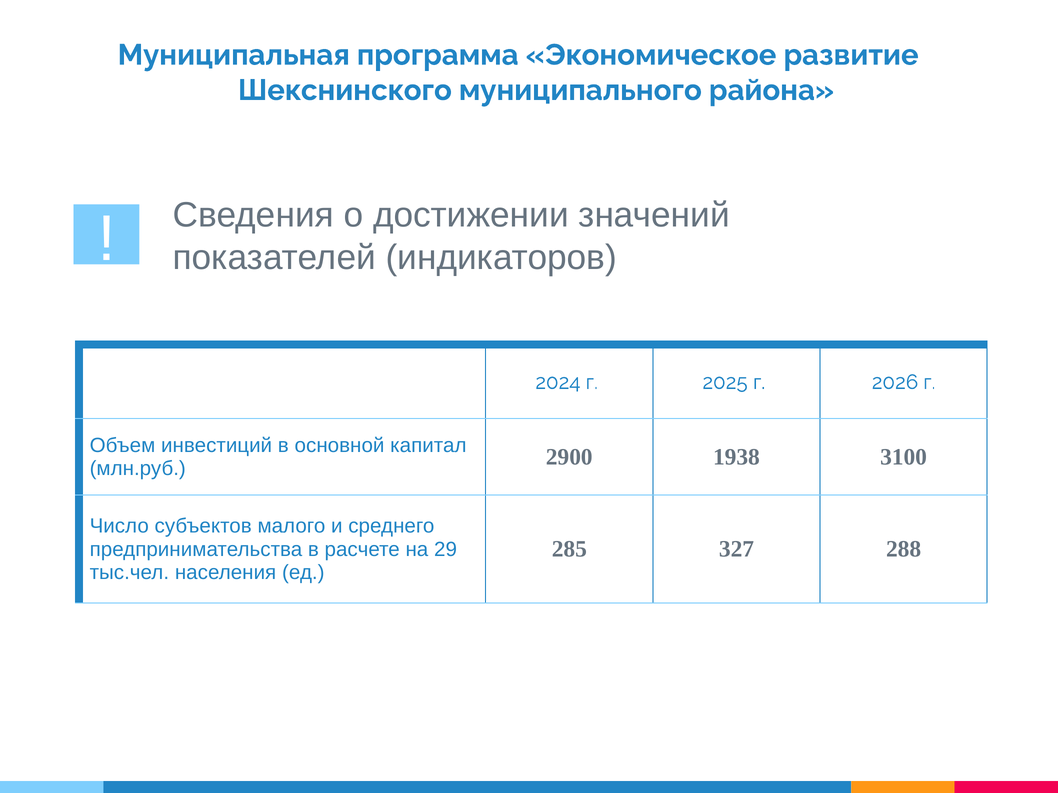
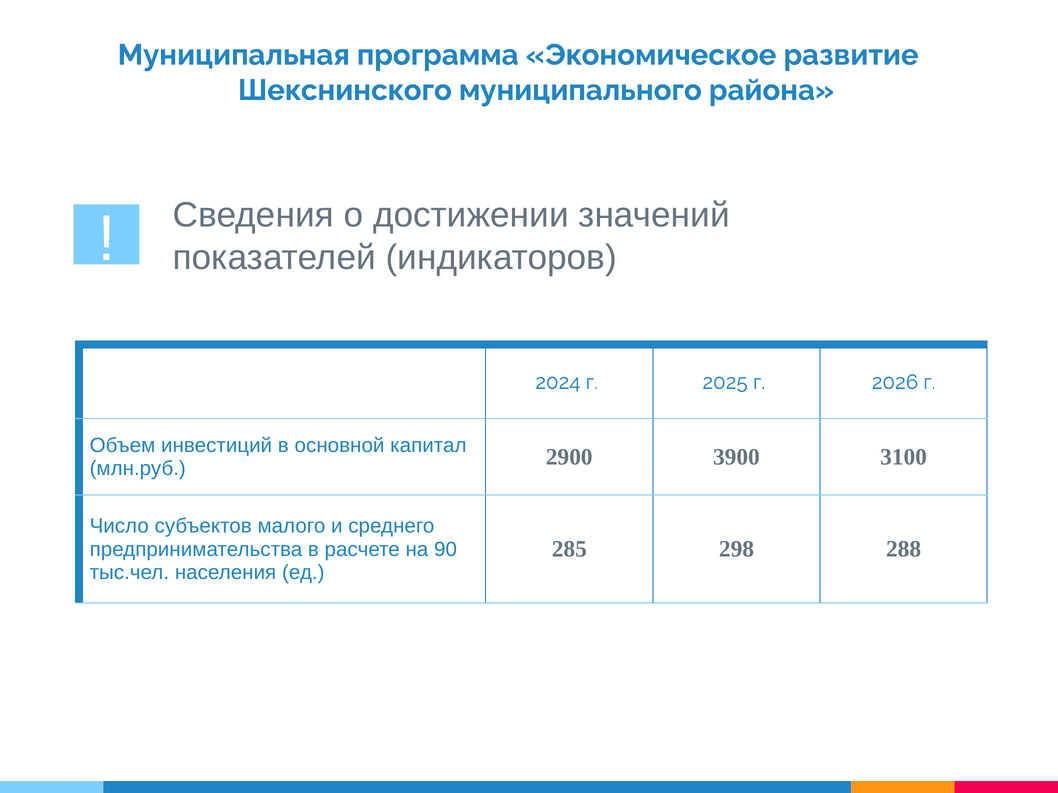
1938: 1938 -> 3900
327: 327 -> 298
29: 29 -> 90
